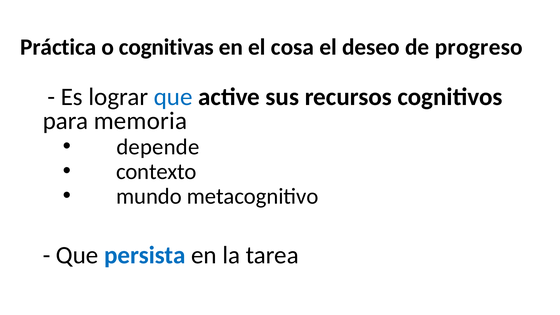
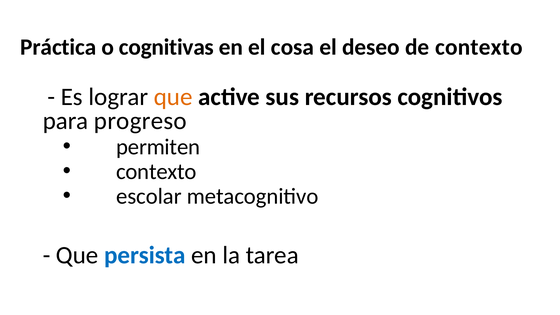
de progreso: progreso -> contexto
que at (173, 97) colour: blue -> orange
memoria: memoria -> progreso
depende: depende -> permiten
mundo: mundo -> escolar
